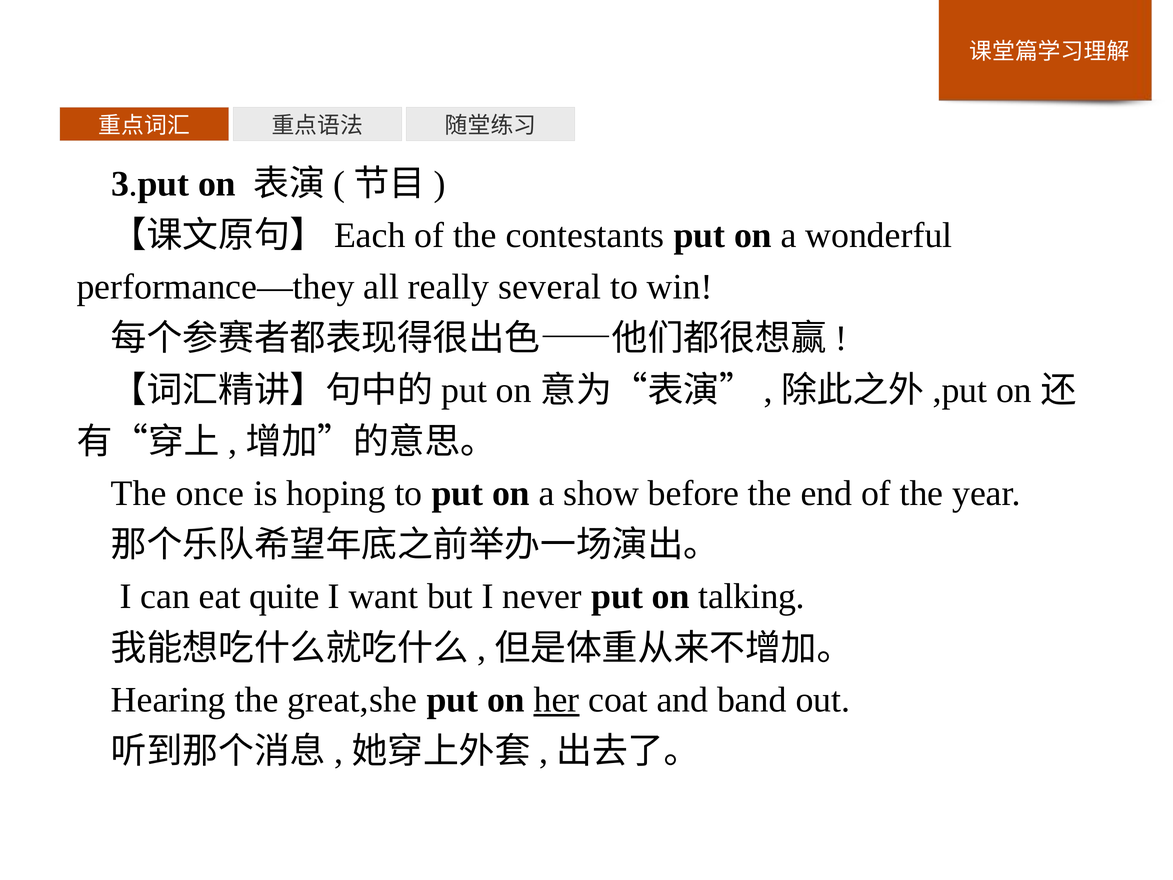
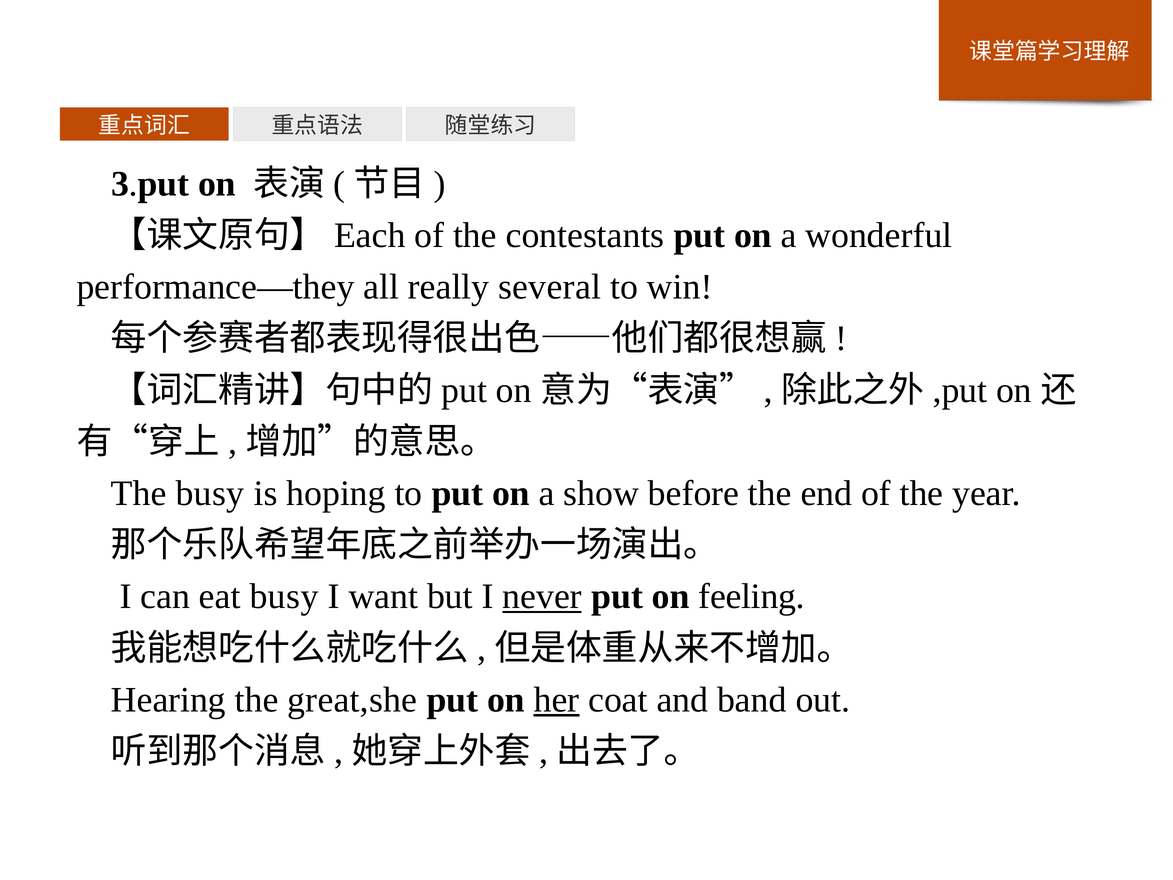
The once: once -> busy
eat quite: quite -> busy
never underline: none -> present
talking: talking -> feeling
